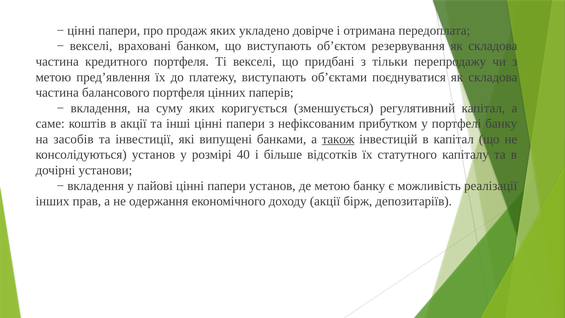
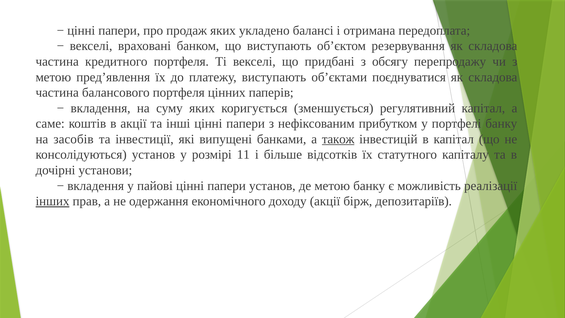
довірче: довірче -> балансі
тільки: тільки -> обсягу
40: 40 -> 11
інших underline: none -> present
